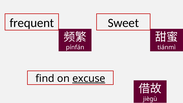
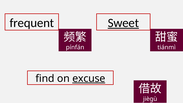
Sweet underline: none -> present
